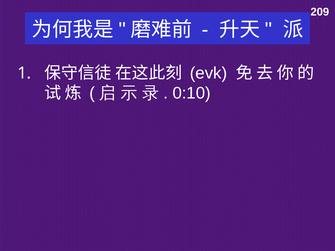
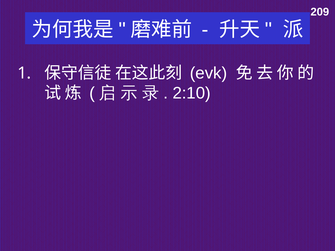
0:10: 0:10 -> 2:10
